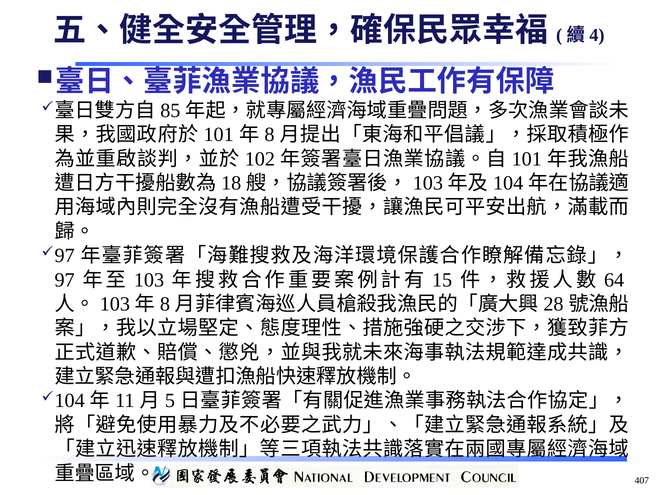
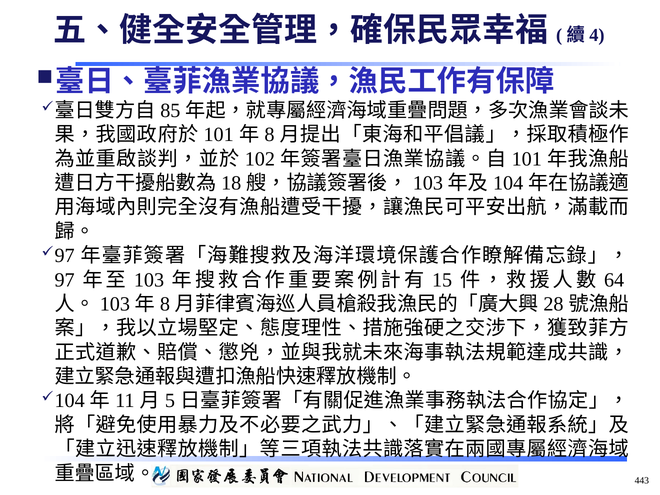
407: 407 -> 443
